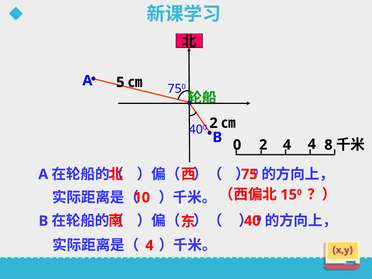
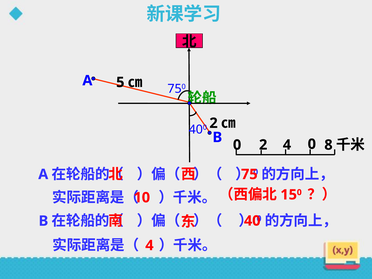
2 4: 4 -> 0
